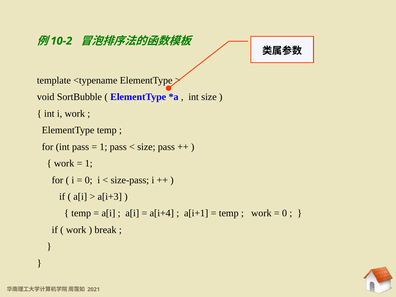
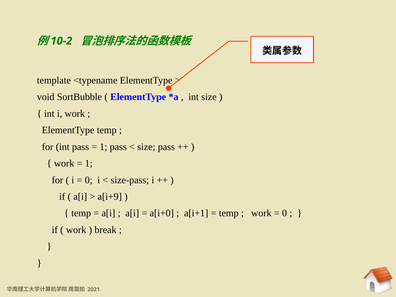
a[i+3: a[i+3 -> a[i+9
a[i+4: a[i+4 -> a[i+0
